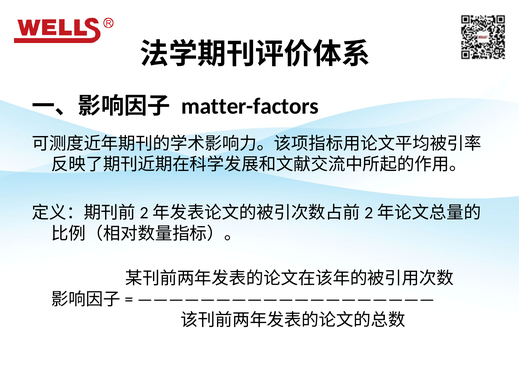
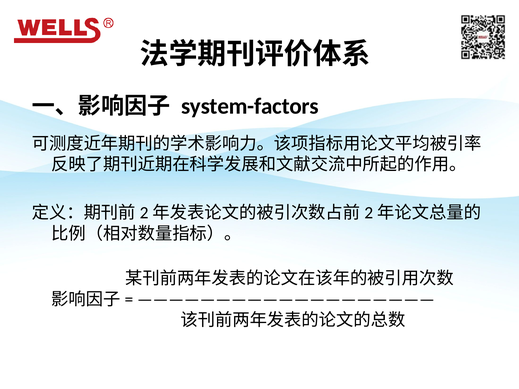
matter-factors: matter-factors -> system-factors
